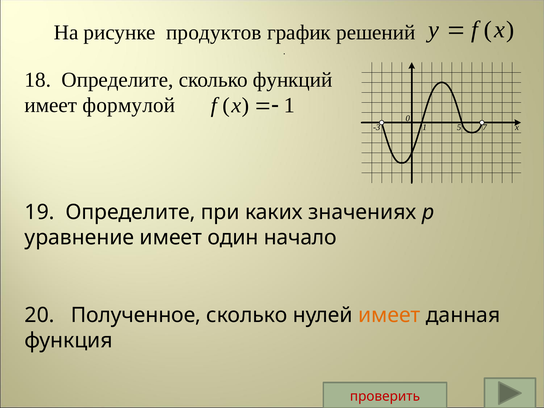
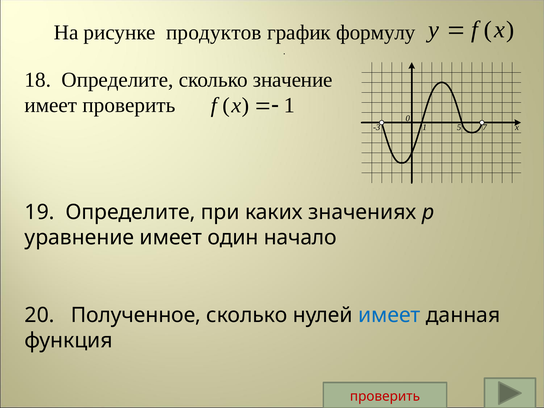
решений: решений -> формулу
функций: функций -> значение
имеет формулой: формулой -> проверить
имеет at (389, 315) colour: orange -> blue
